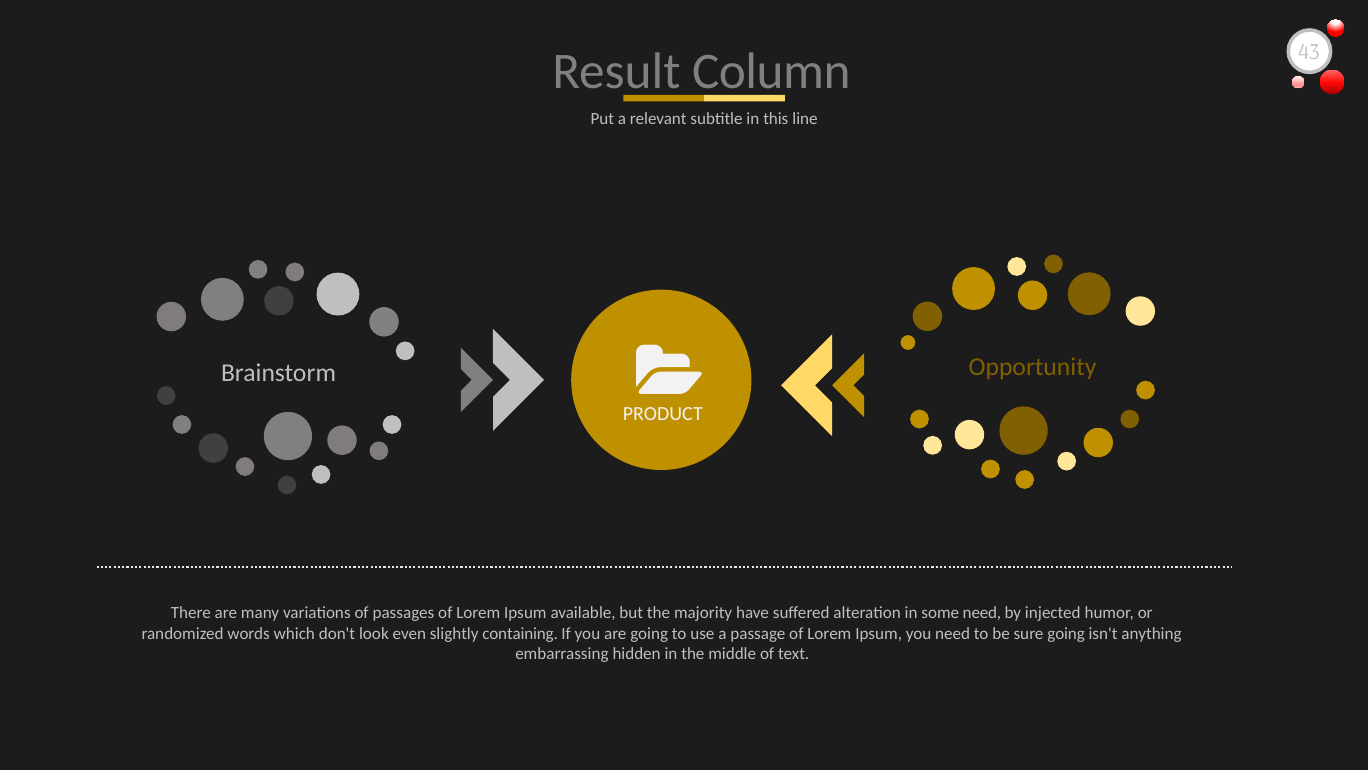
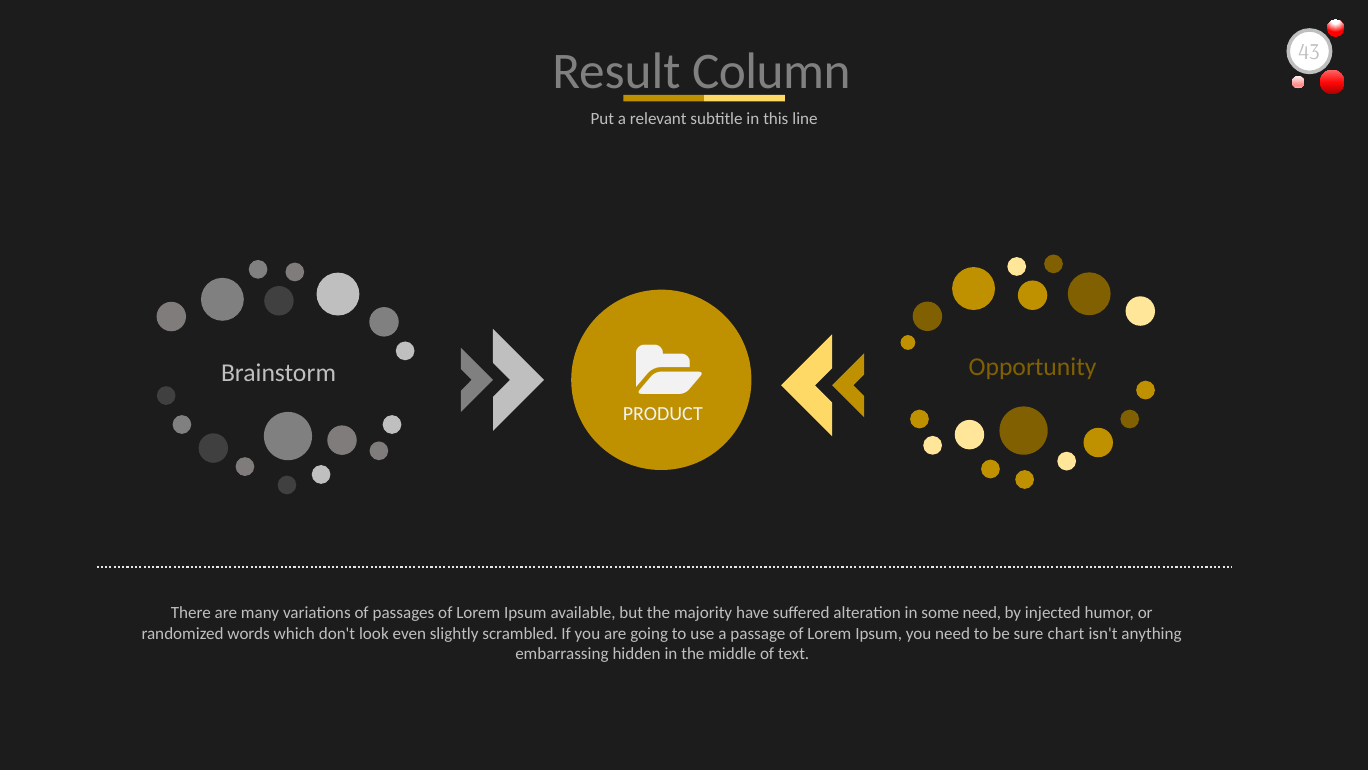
containing: containing -> scrambled
sure going: going -> chart
